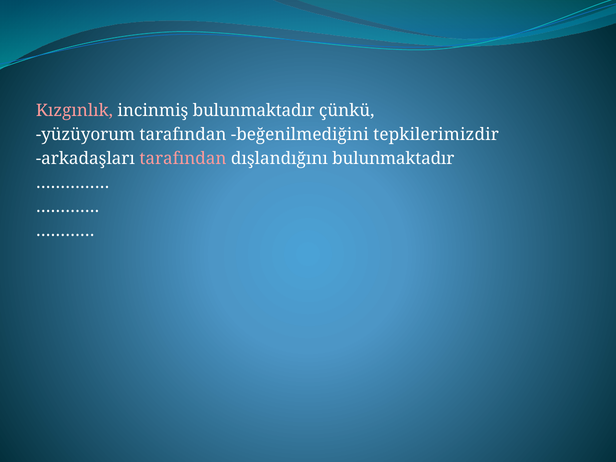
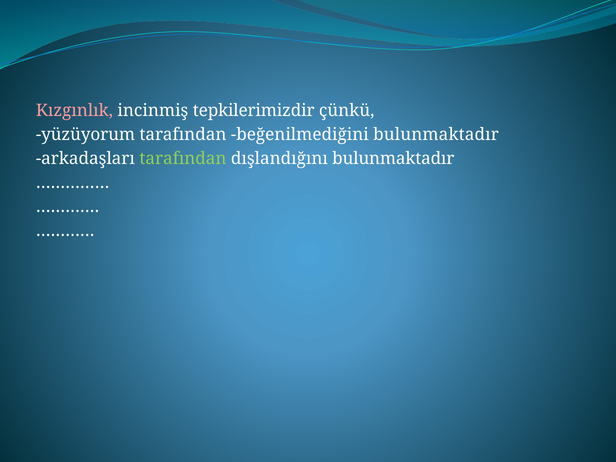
incinmiş bulunmaktadır: bulunmaktadır -> tepkilerimizdir
beğenilmediğini tepkilerimizdir: tepkilerimizdir -> bulunmaktadır
tarafından at (183, 159) colour: pink -> light green
